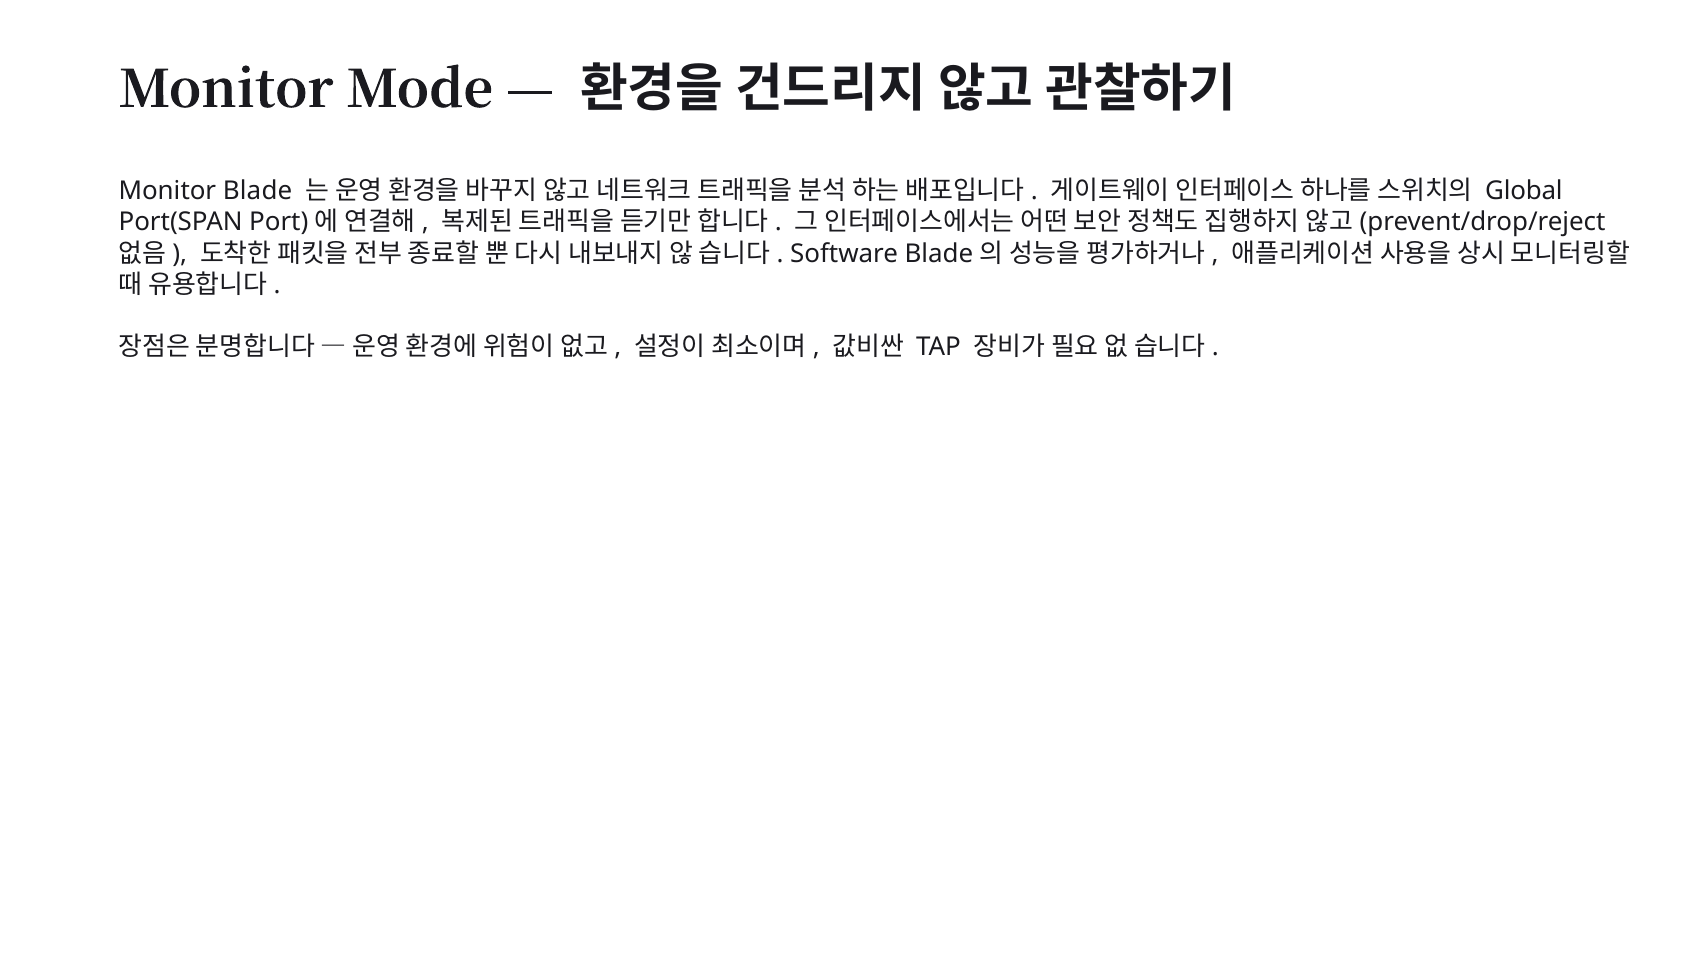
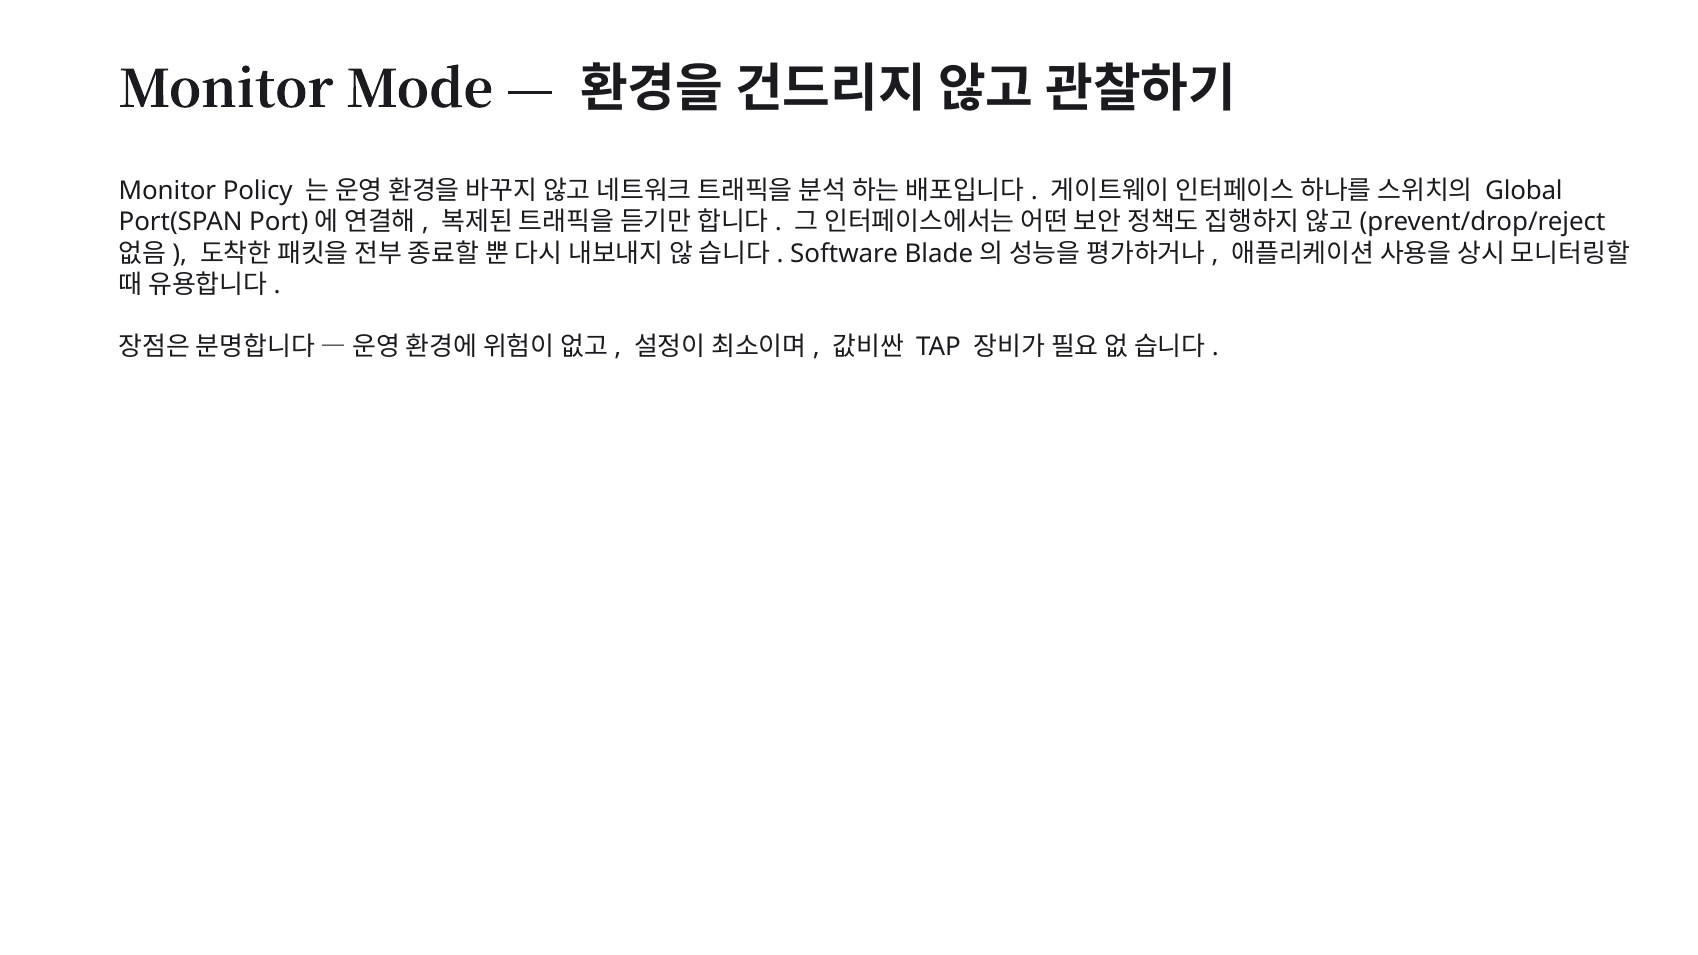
Monitor Blade: Blade -> Policy
